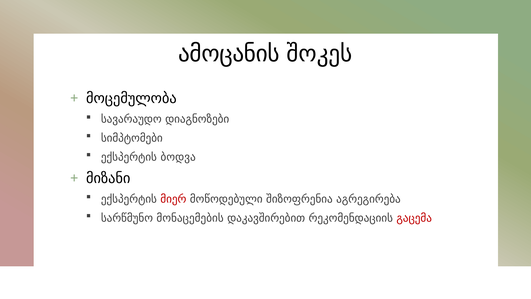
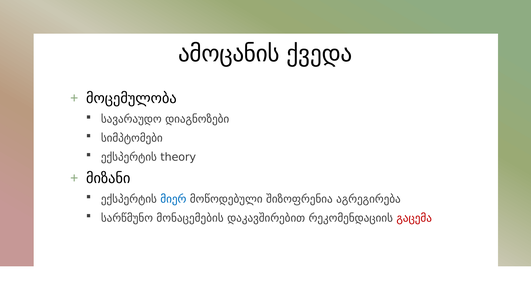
შოკეს: შოკეს -> ქვედა
ბოდვა: ბოდვა -> theory
მიერ colour: red -> blue
